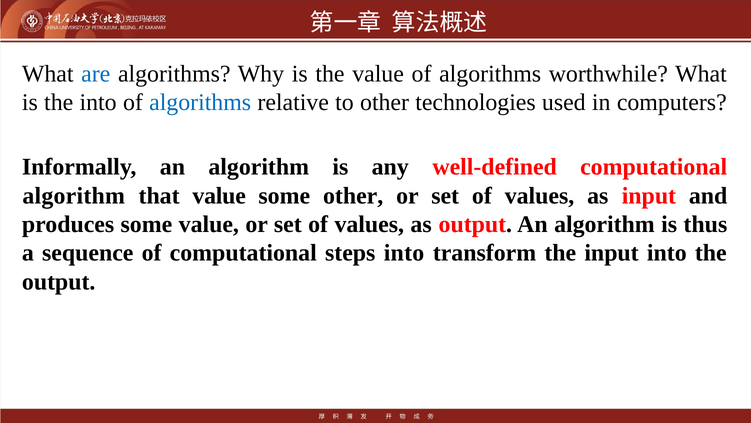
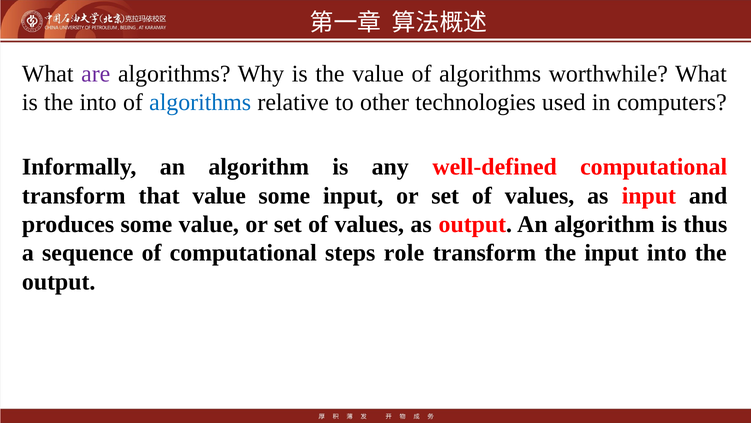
are colour: blue -> purple
algorithm at (74, 195): algorithm -> transform
some other: other -> input
steps into: into -> role
